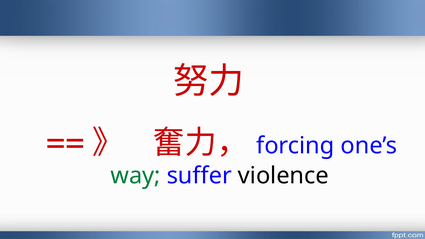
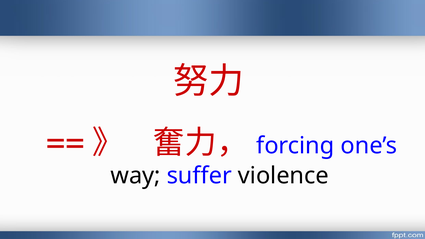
way colour: green -> black
